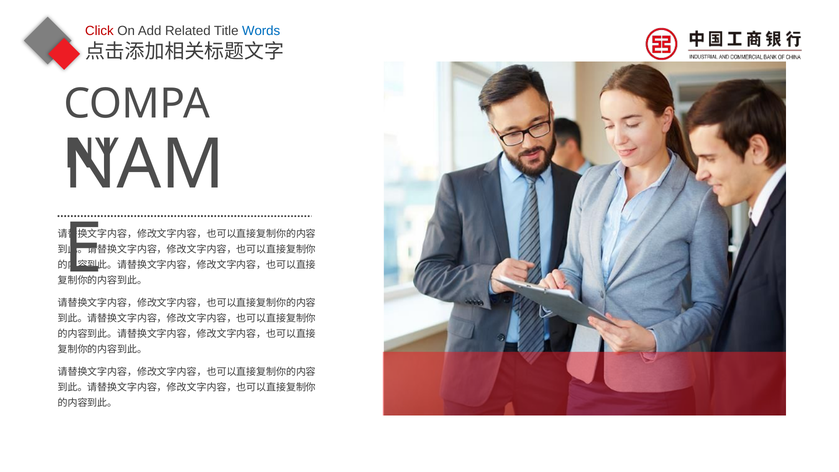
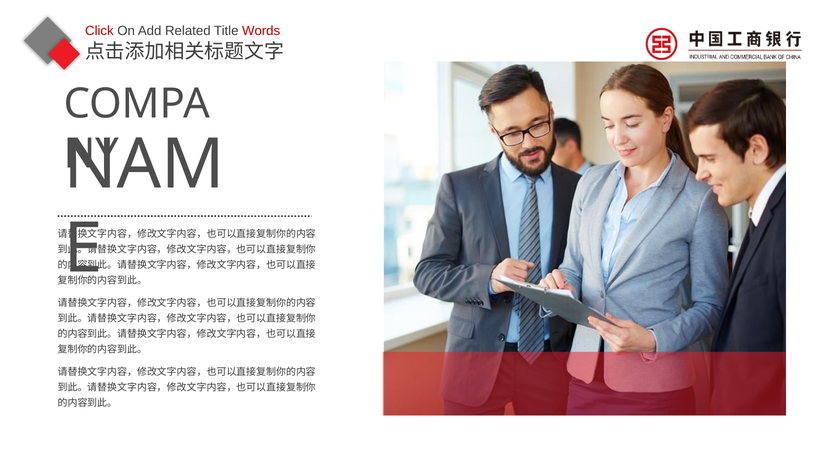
Words colour: blue -> red
